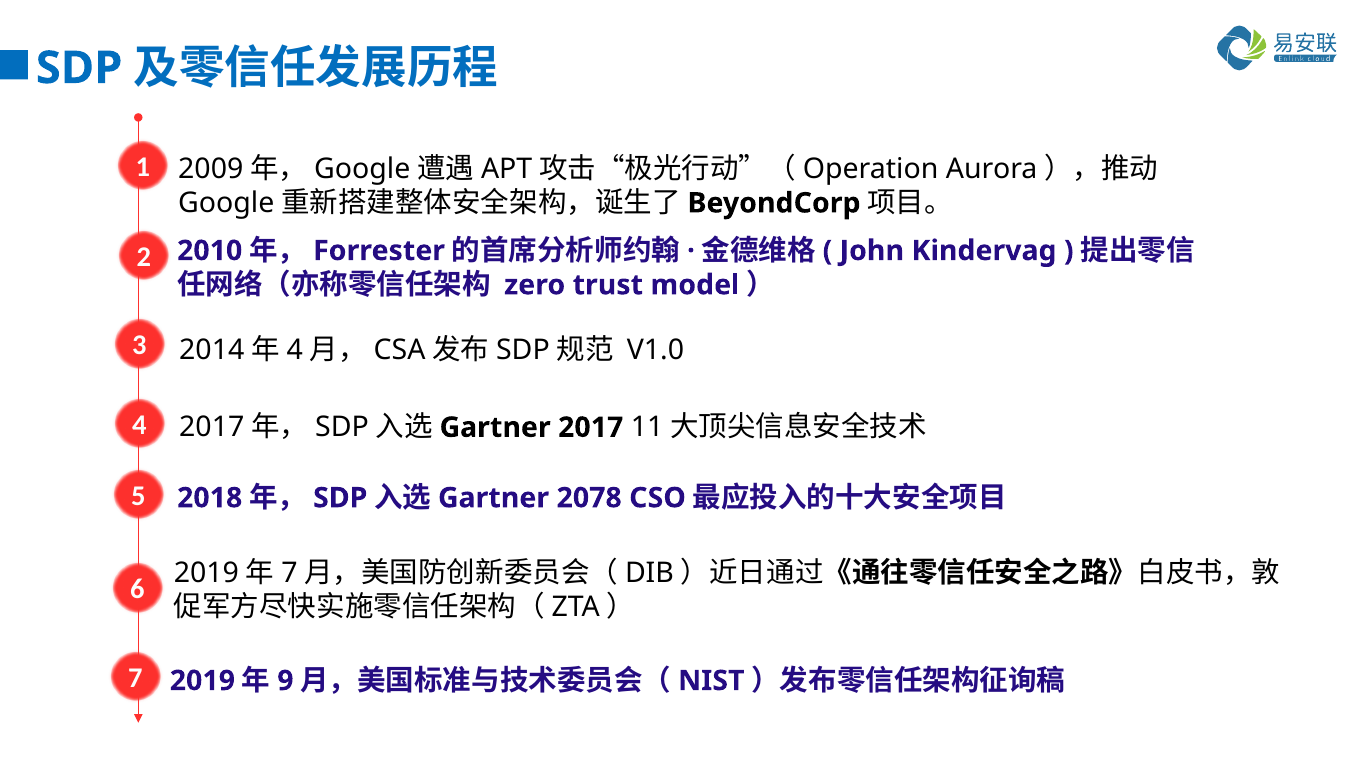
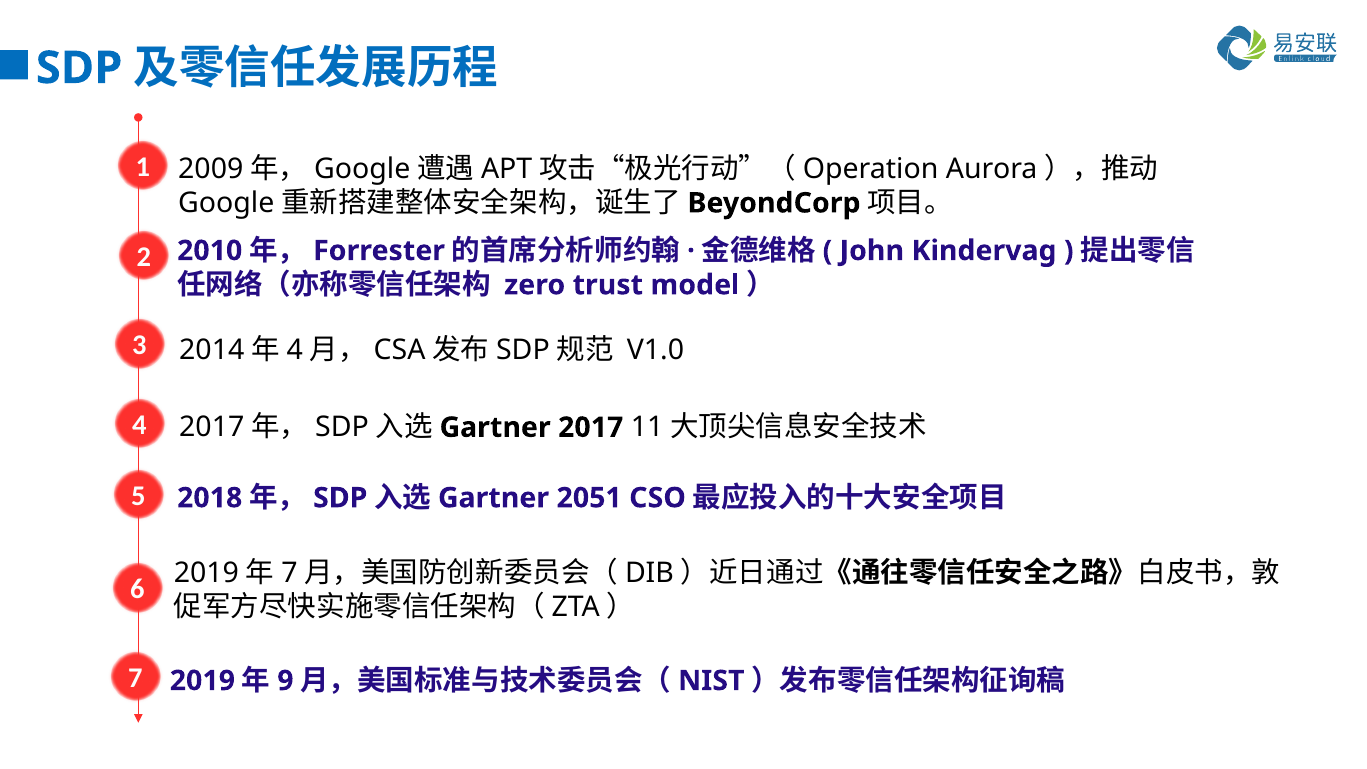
2078: 2078 -> 2051
